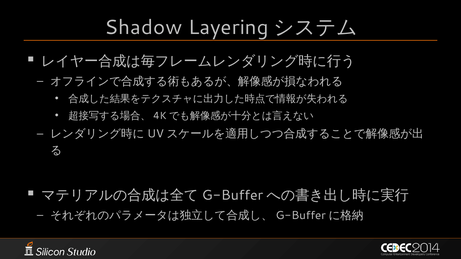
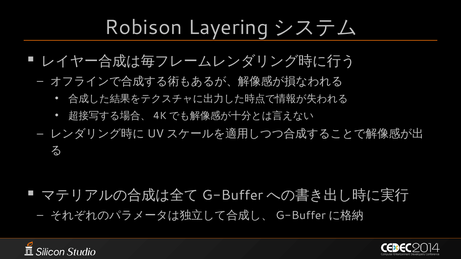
Shadow: Shadow -> Robison
